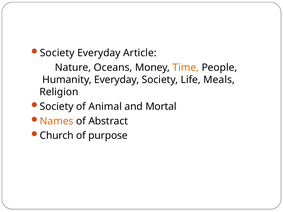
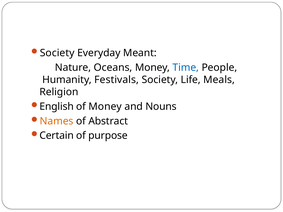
Article: Article -> Meant
Time colour: orange -> blue
Humanity Everyday: Everyday -> Festivals
Society at (57, 107): Society -> English
of Animal: Animal -> Money
Mortal: Mortal -> Nouns
Church: Church -> Certain
